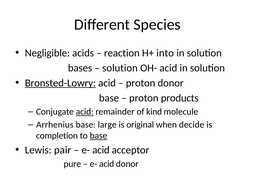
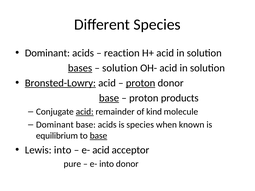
Negligible at (47, 53): Negligible -> Dominant
H+ into: into -> acid
bases underline: none -> present
proton at (141, 83) underline: none -> present
base at (109, 98) underline: none -> present
Arrhenius at (55, 125): Arrhenius -> Dominant
base large: large -> acids
is original: original -> species
decide: decide -> known
completion: completion -> equilibrium
Lewis pair: pair -> into
acid at (107, 164): acid -> into
